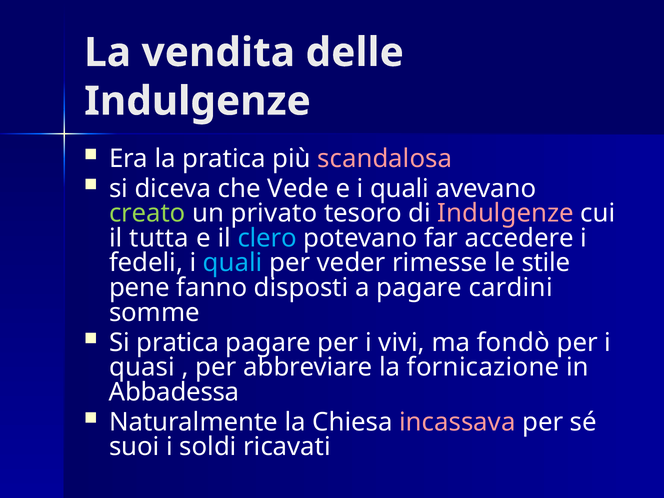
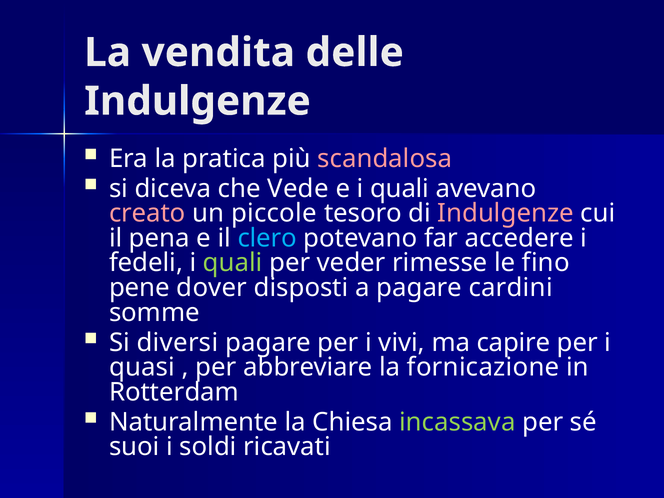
creato colour: light green -> pink
privato: privato -> piccole
tutta: tutta -> pena
quali at (233, 263) colour: light blue -> light green
stile: stile -> fino
fanno: fanno -> dover
Si pratica: pratica -> diversi
fondò: fondò -> capire
Abbadessa: Abbadessa -> Rotterdam
incassava colour: pink -> light green
